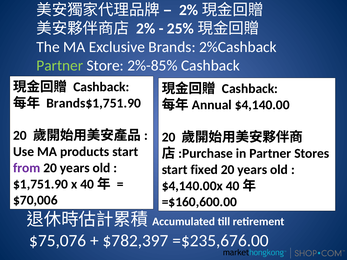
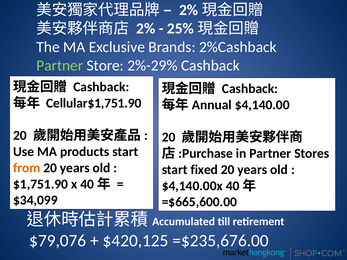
2%-85%: 2%-85% -> 2%-29%
Brands$1,751.90: Brands$1,751.90 -> Cellular$1,751.90
from colour: purple -> orange
$70,006: $70,006 -> $34,099
=$160,600.00: =$160,600.00 -> =$665,600.00
$75,076: $75,076 -> $79,076
$782,397: $782,397 -> $420,125
